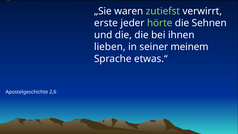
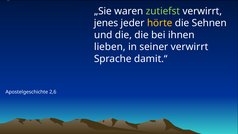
erste: erste -> jenes
hörte colour: light green -> yellow
seiner meinem: meinem -> verwirrt
etwas.“: etwas.“ -> damit.“
